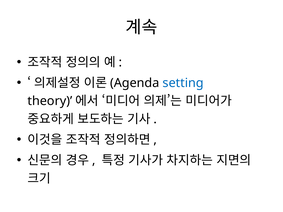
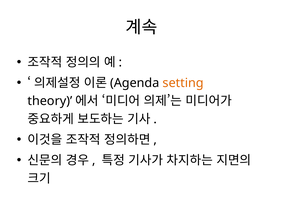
setting colour: blue -> orange
